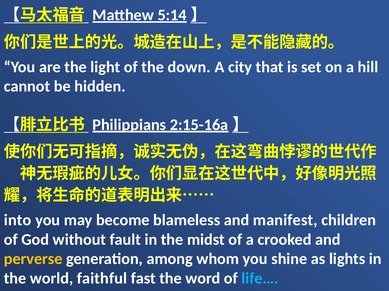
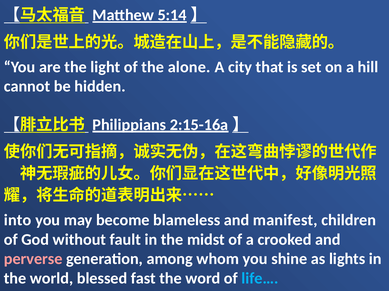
down: down -> alone
perverse colour: yellow -> pink
faithful: faithful -> blessed
